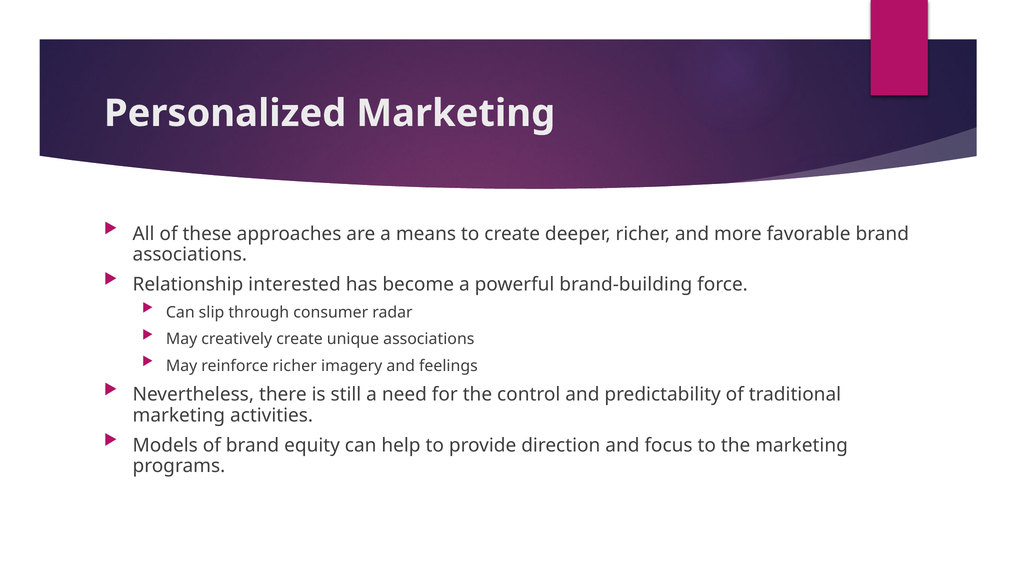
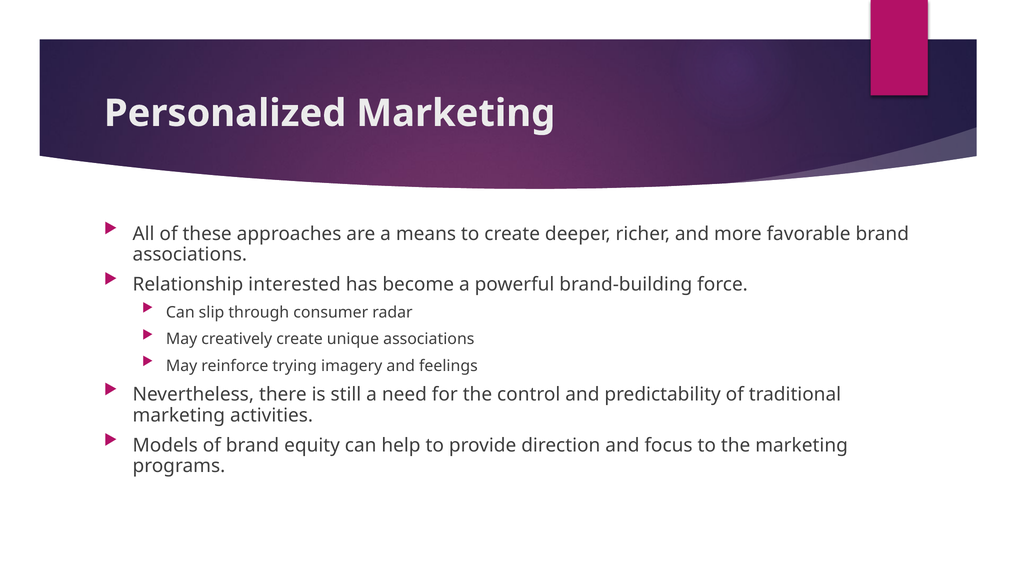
reinforce richer: richer -> trying
